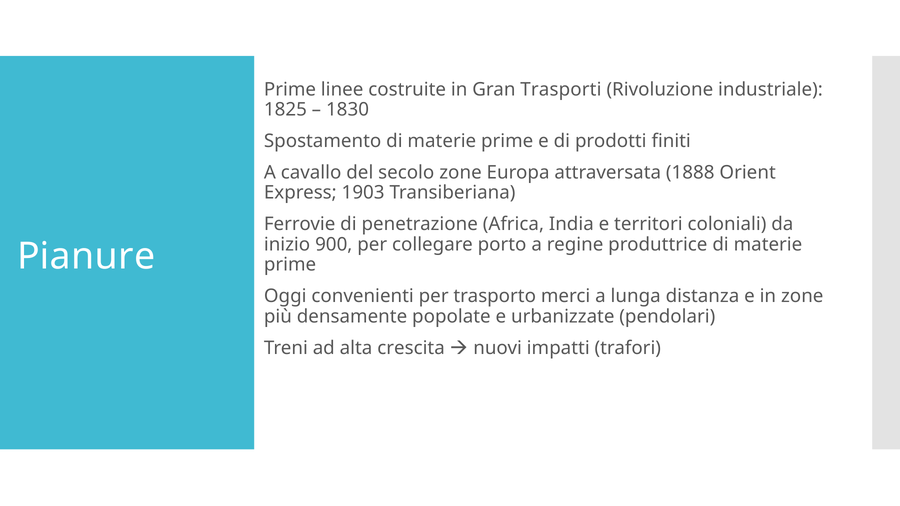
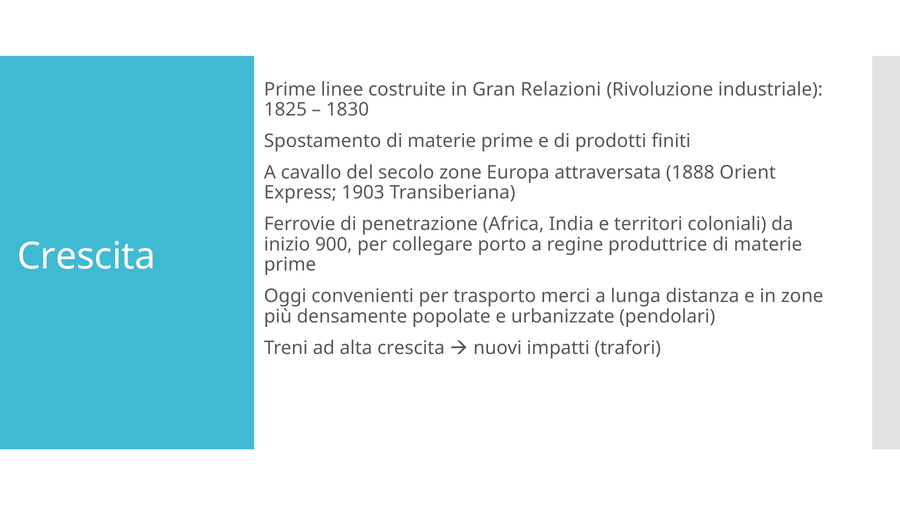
Trasporti: Trasporti -> Relazioni
Pianure at (86, 256): Pianure -> Crescita
